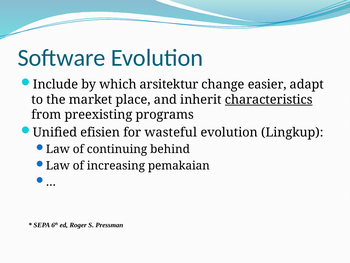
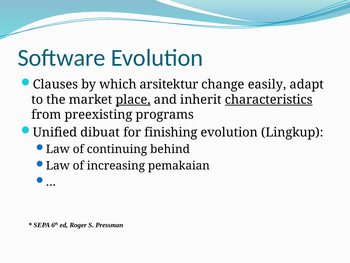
Include: Include -> Clauses
easier: easier -> easily
place underline: none -> present
efisien: efisien -> dibuat
wasteful: wasteful -> finishing
